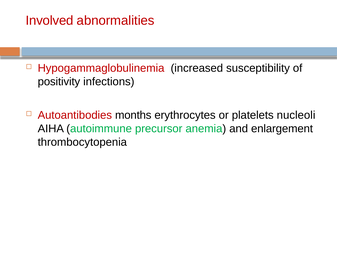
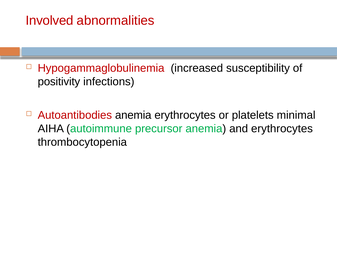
Autoantibodies months: months -> anemia
nucleoli: nucleoli -> minimal
and enlargement: enlargement -> erythrocytes
